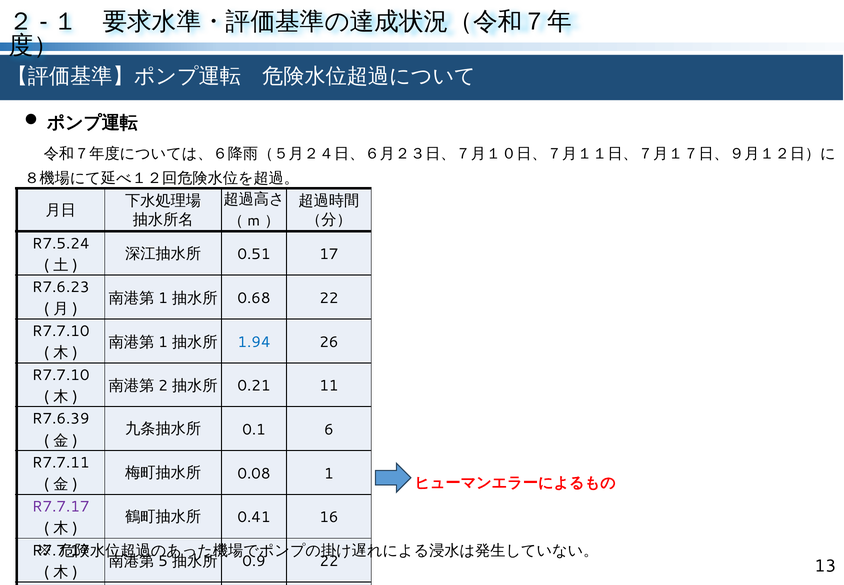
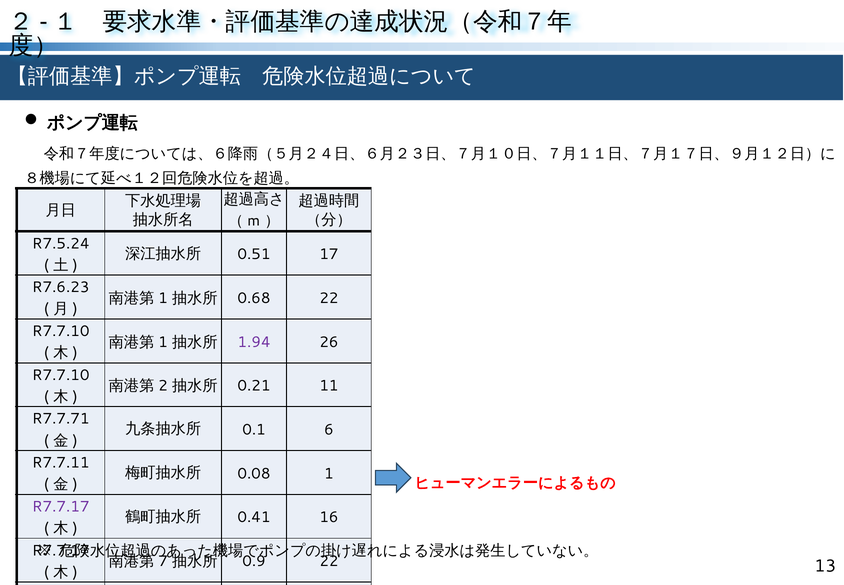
1.94 colour: blue -> purple
R7.6.39: R7.6.39 -> R7.7.71
5: 5 -> 7
